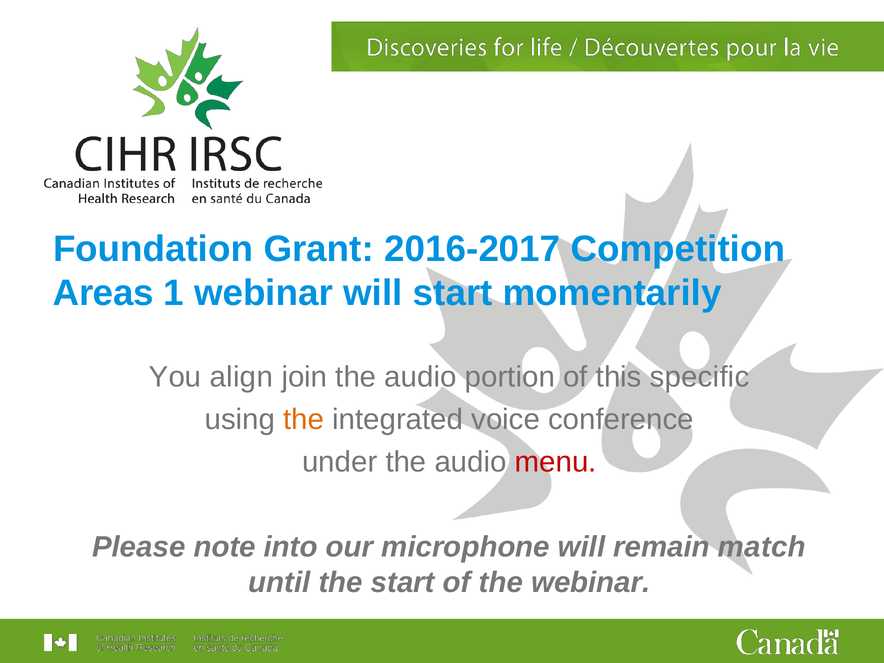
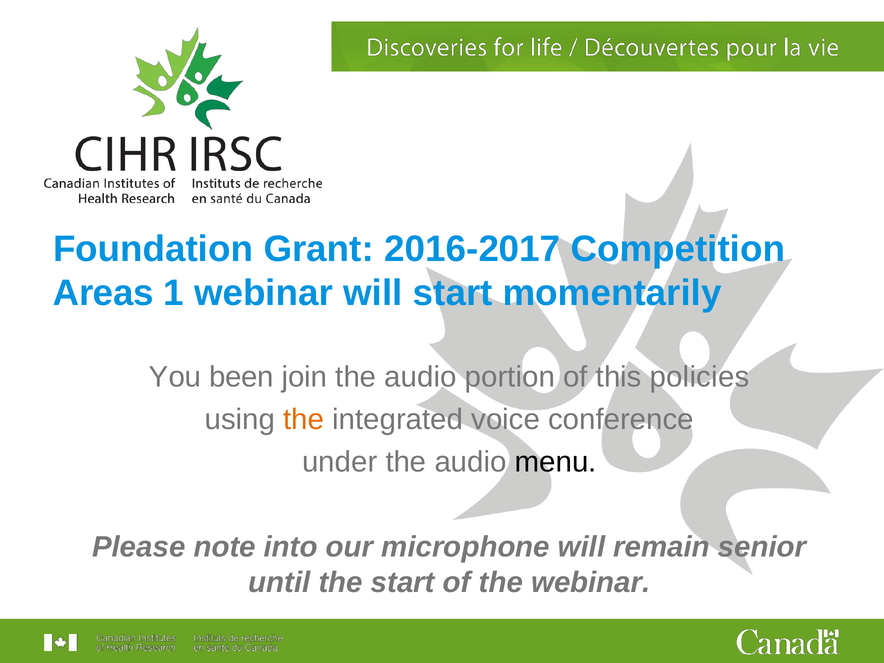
align: align -> been
specific: specific -> policies
menu colour: red -> black
match: match -> senior
